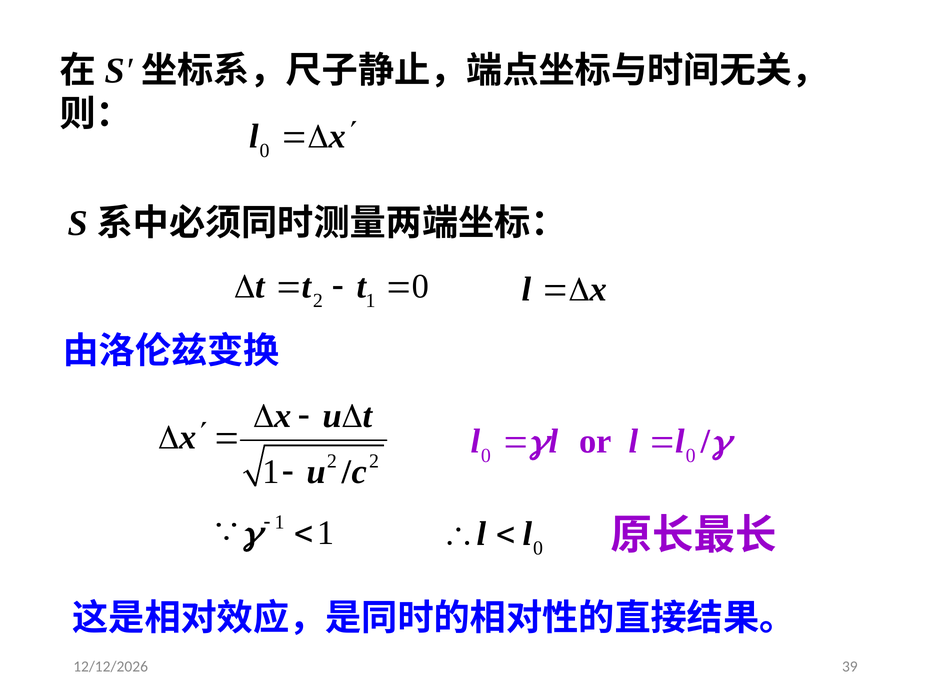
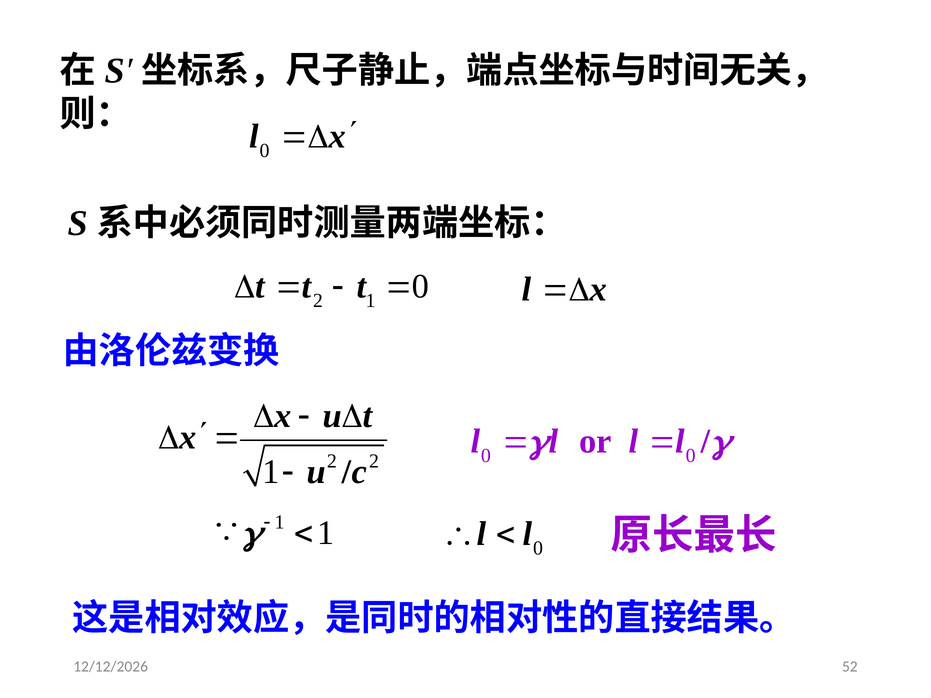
39: 39 -> 52
